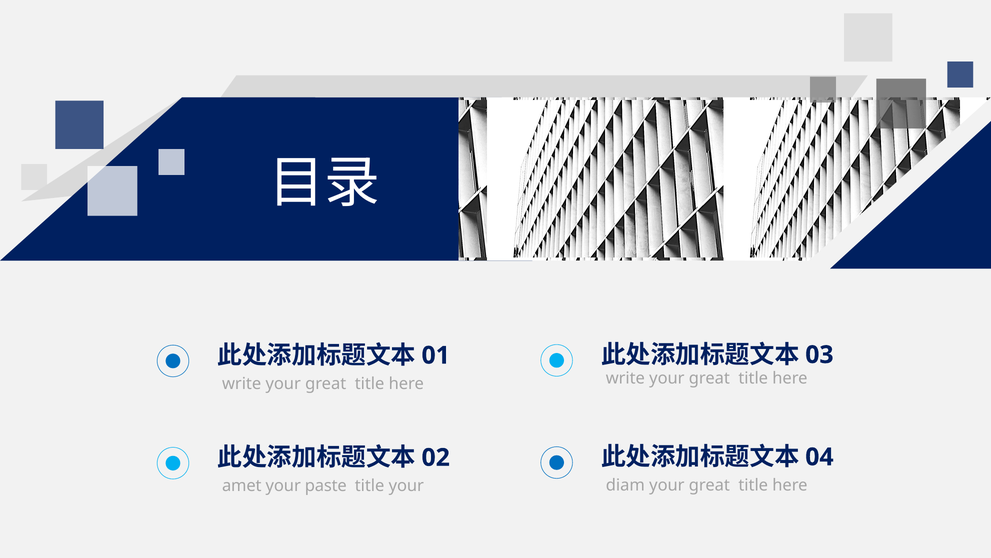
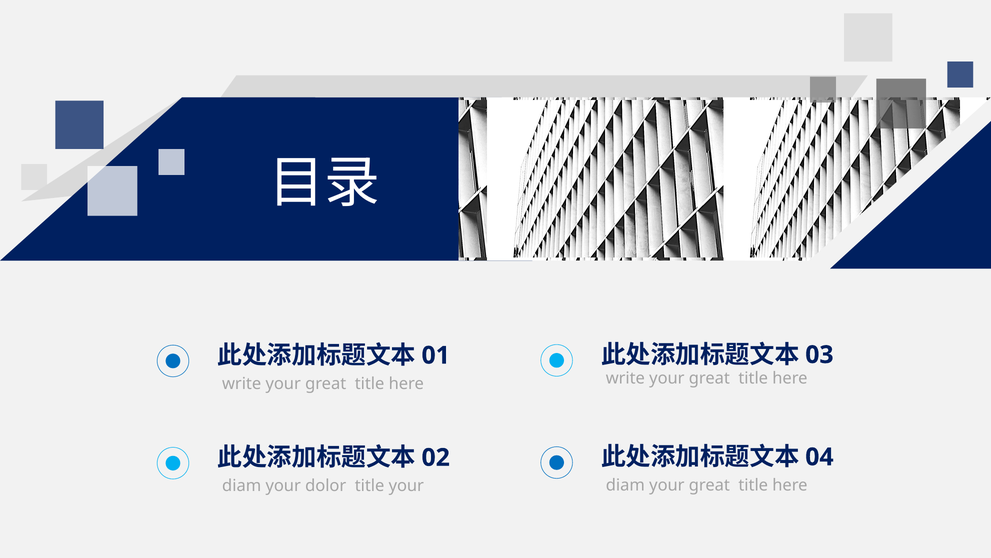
amet at (242, 485): amet -> diam
paste: paste -> dolor
